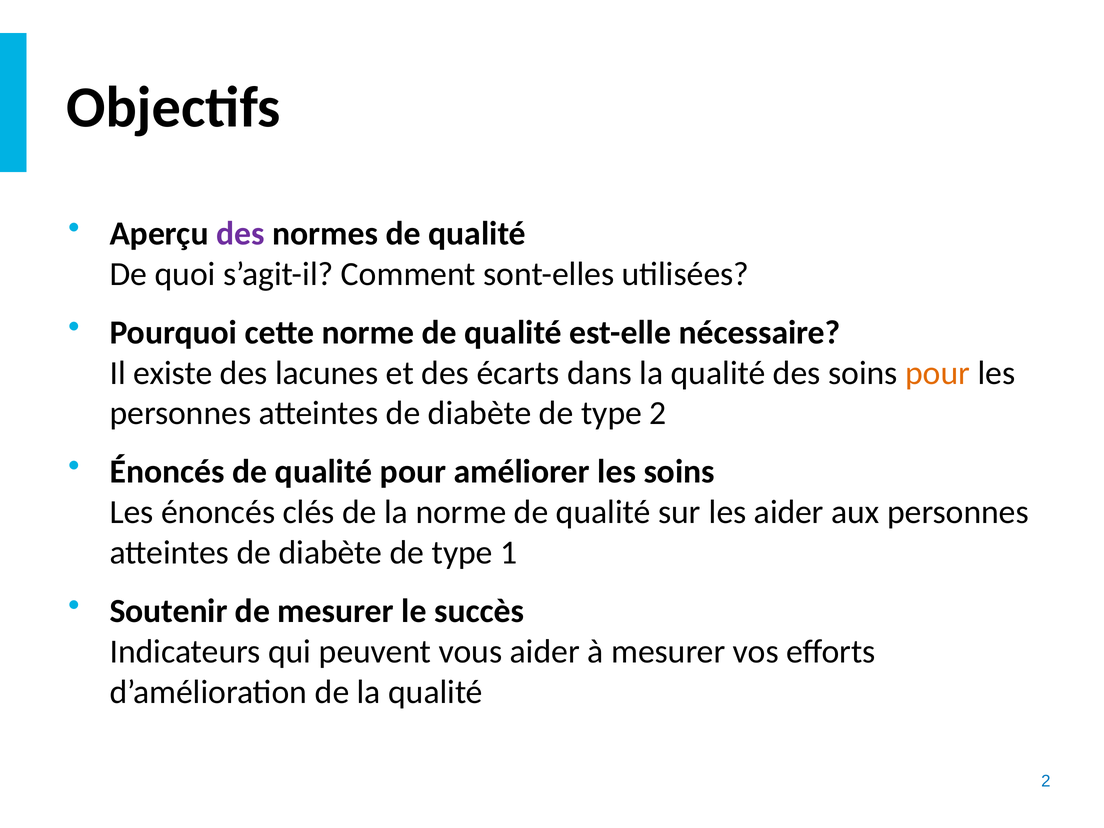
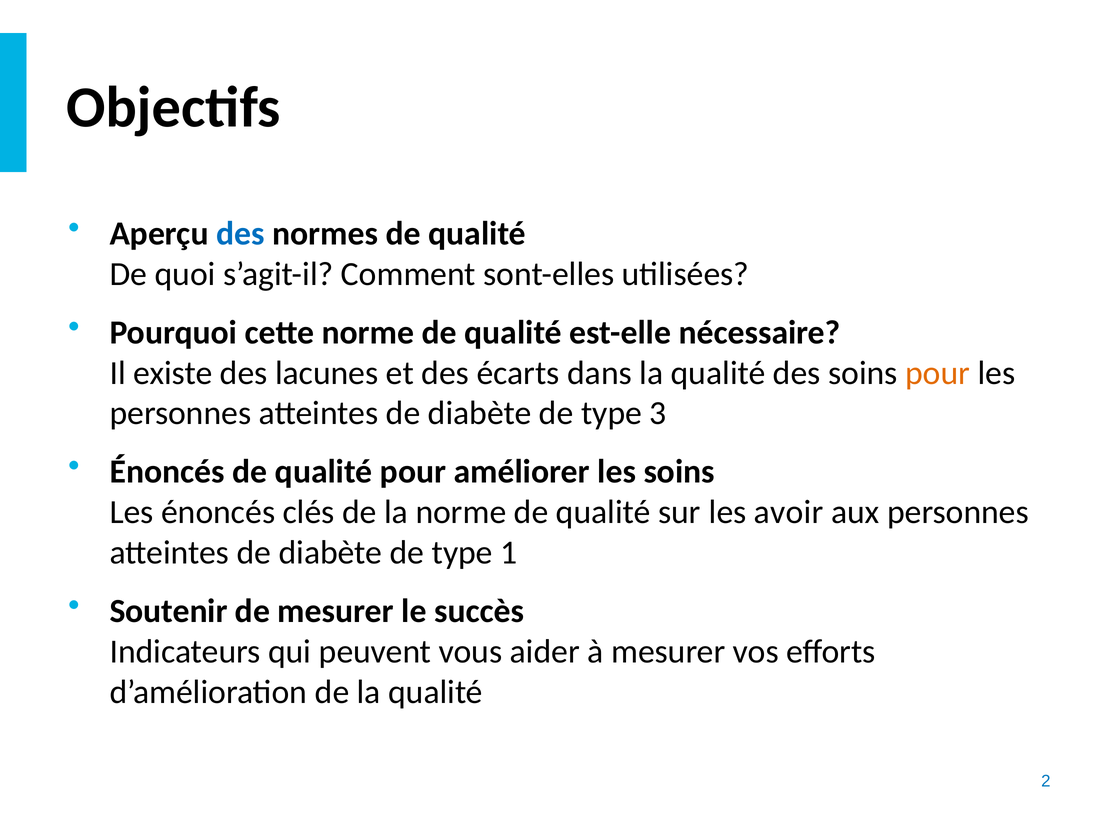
des at (240, 233) colour: purple -> blue
type 2: 2 -> 3
les aider: aider -> avoir
